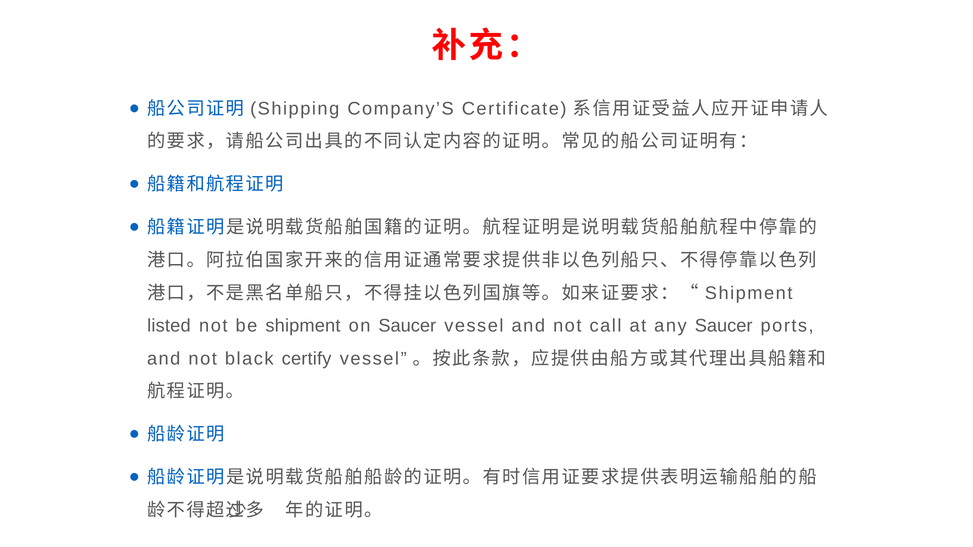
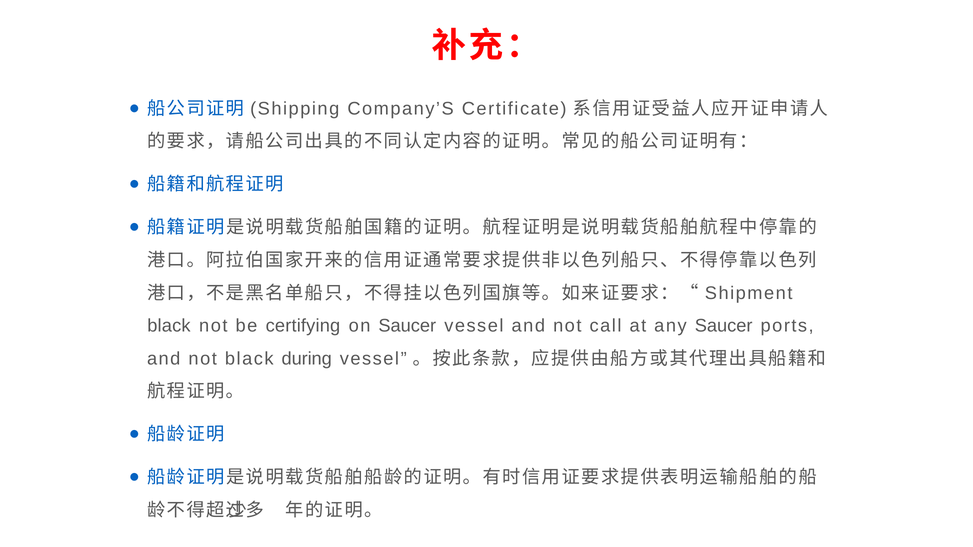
listed at (169, 326): listed -> black
be shipment: shipment -> certifying
certify: certify -> during
